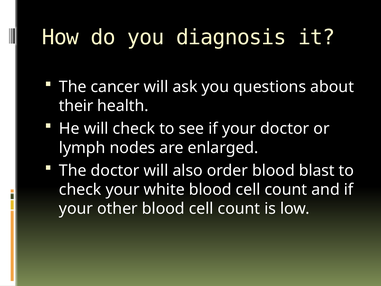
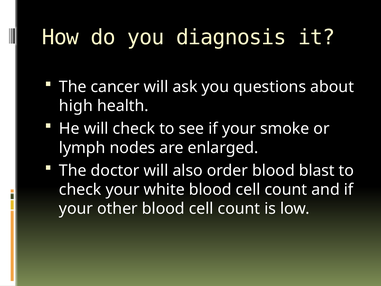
their: their -> high
your doctor: doctor -> smoke
